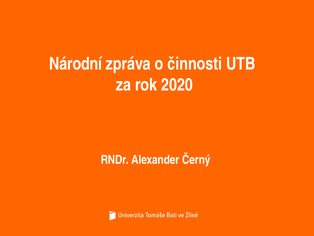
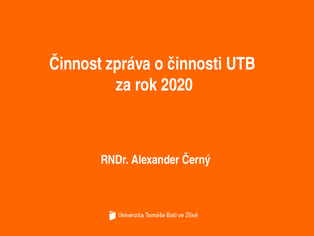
Národní: Národní -> Činnost
